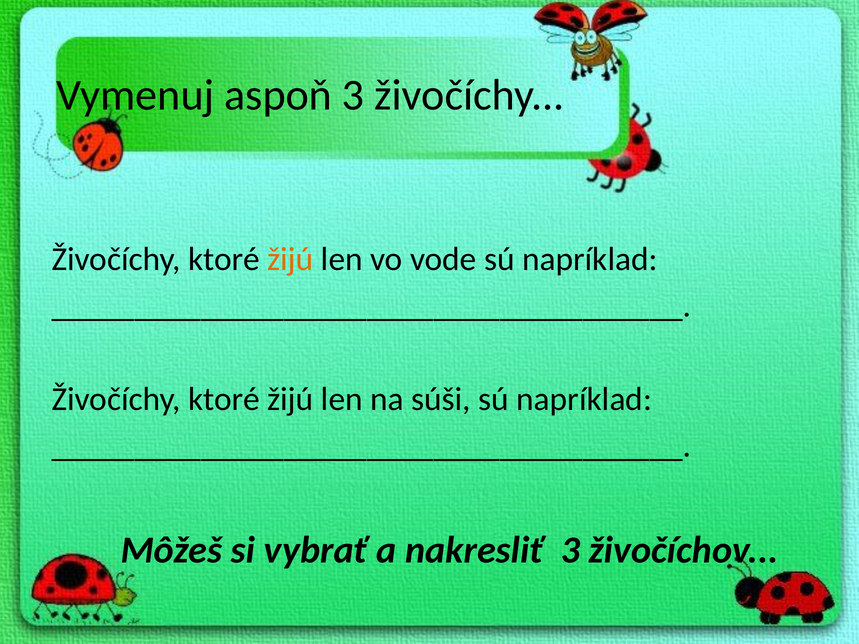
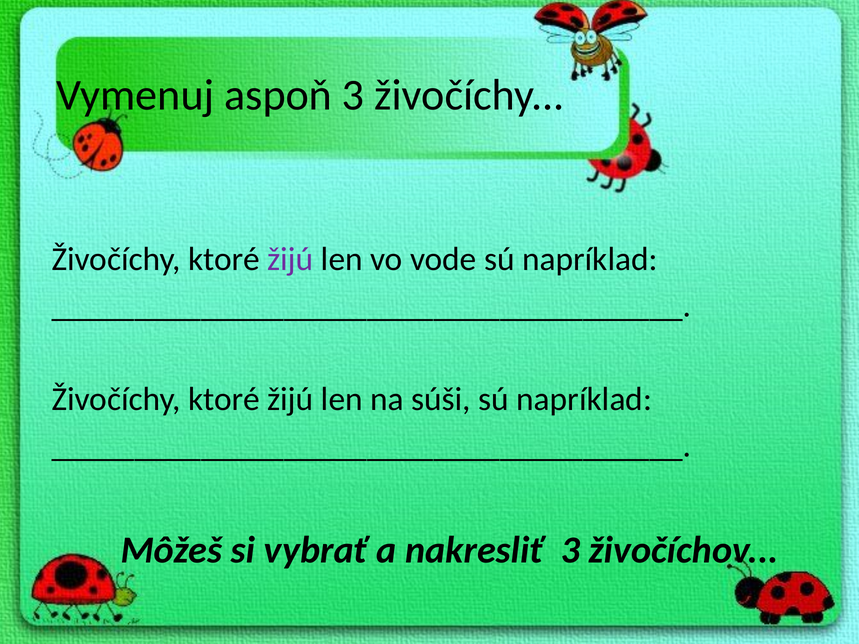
žijú at (290, 259) colour: orange -> purple
